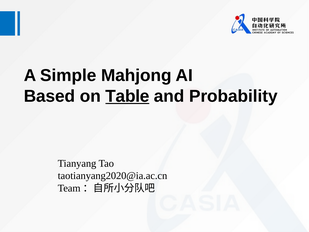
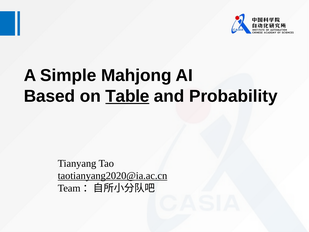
taotianyang2020@ia.ac.cn underline: none -> present
